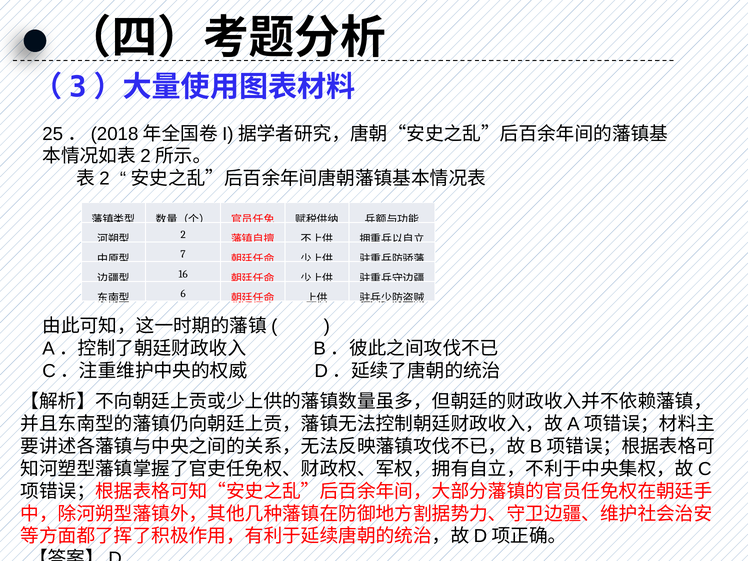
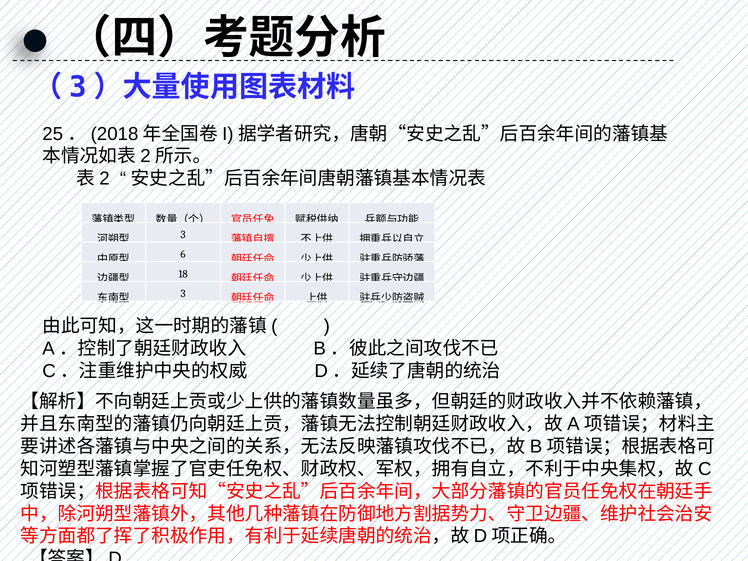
2 at (183, 235): 2 -> 3
7: 7 -> 6
16: 16 -> 18
6 at (183, 294): 6 -> 3
